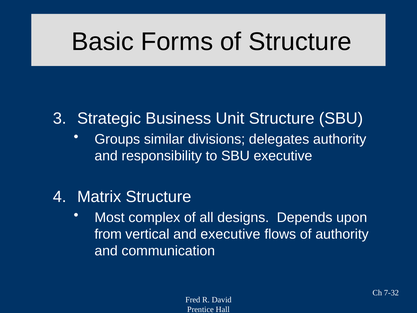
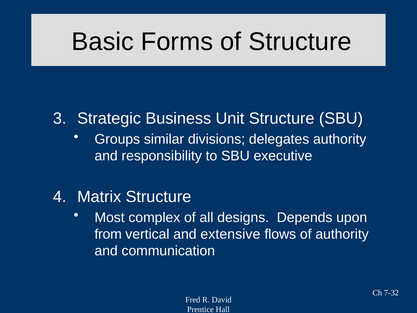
and executive: executive -> extensive
